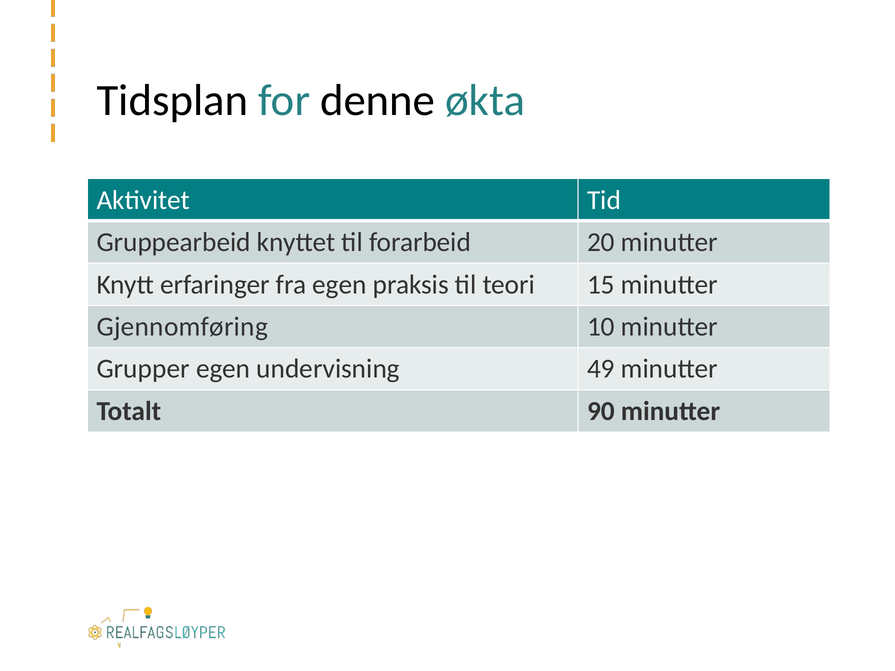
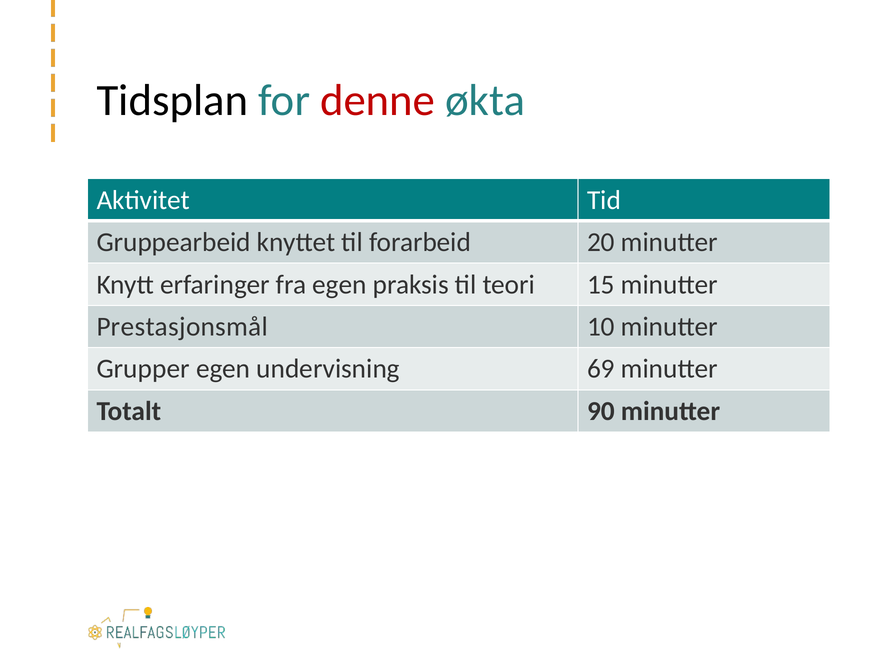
denne colour: black -> red
Gjennomføring: Gjennomføring -> Prestasjonsmål
49: 49 -> 69
